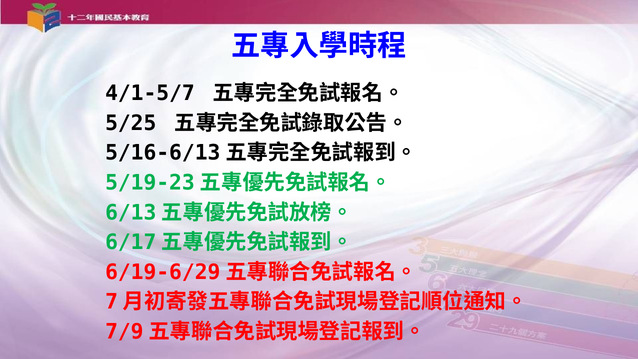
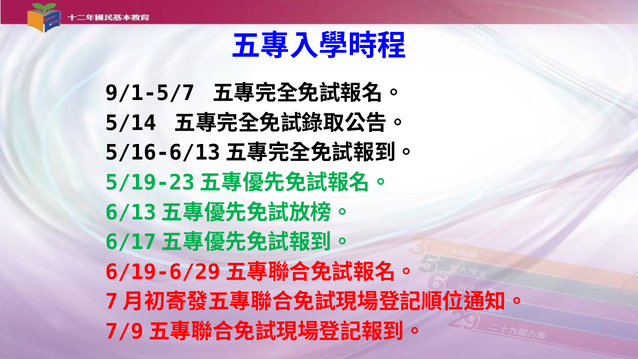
4/1-5/7: 4/1-5/7 -> 9/1-5/7
5/25: 5/25 -> 5/14
